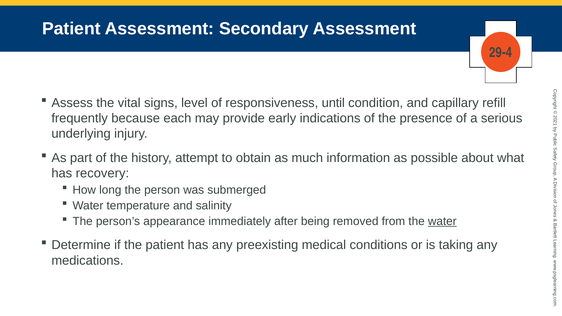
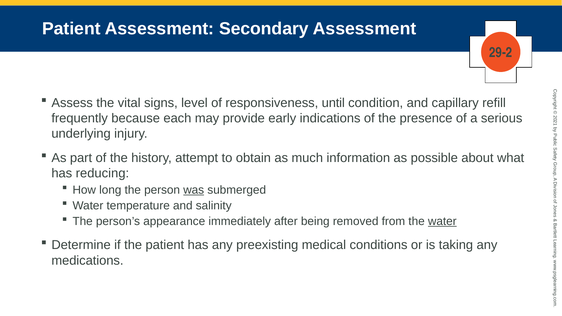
29-4: 29-4 -> 29-2
recovery: recovery -> reducing
was underline: none -> present
